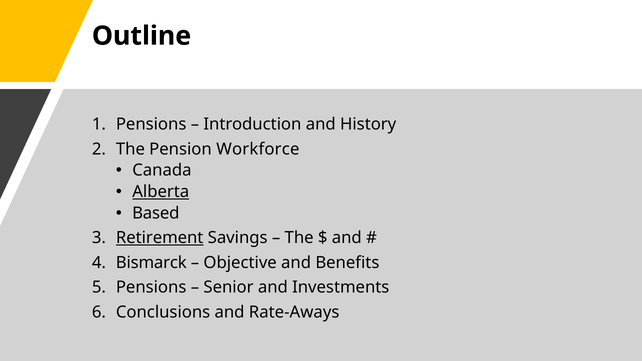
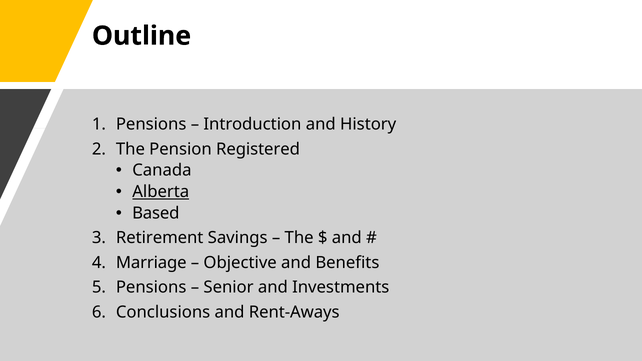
Workforce: Workforce -> Registered
Retirement underline: present -> none
Bismarck: Bismarck -> Marriage
Rate-Aways: Rate-Aways -> Rent-Aways
